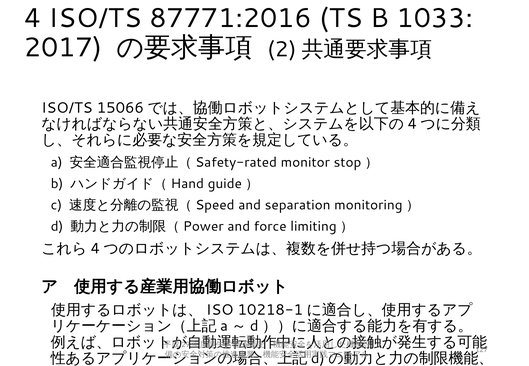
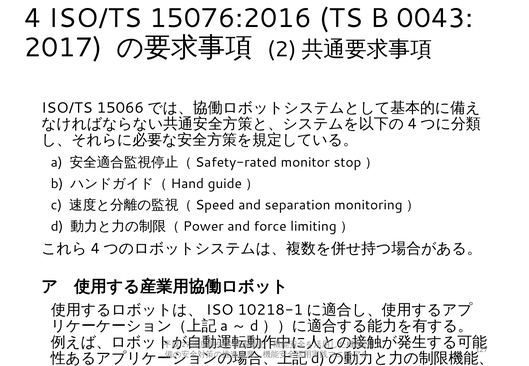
87771:2016: 87771:2016 -> 15076:2016
1033: 1033 -> 0043
